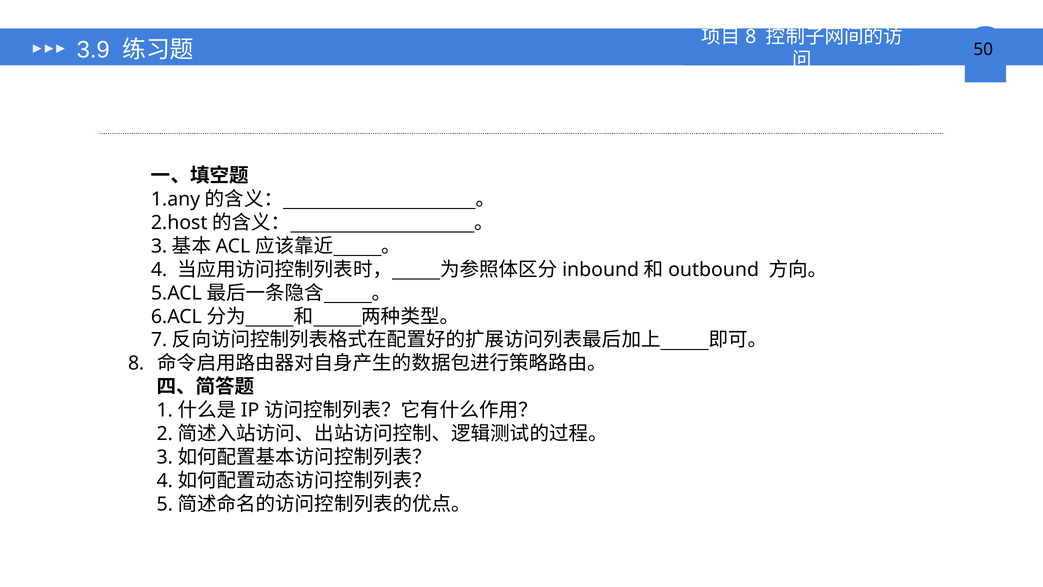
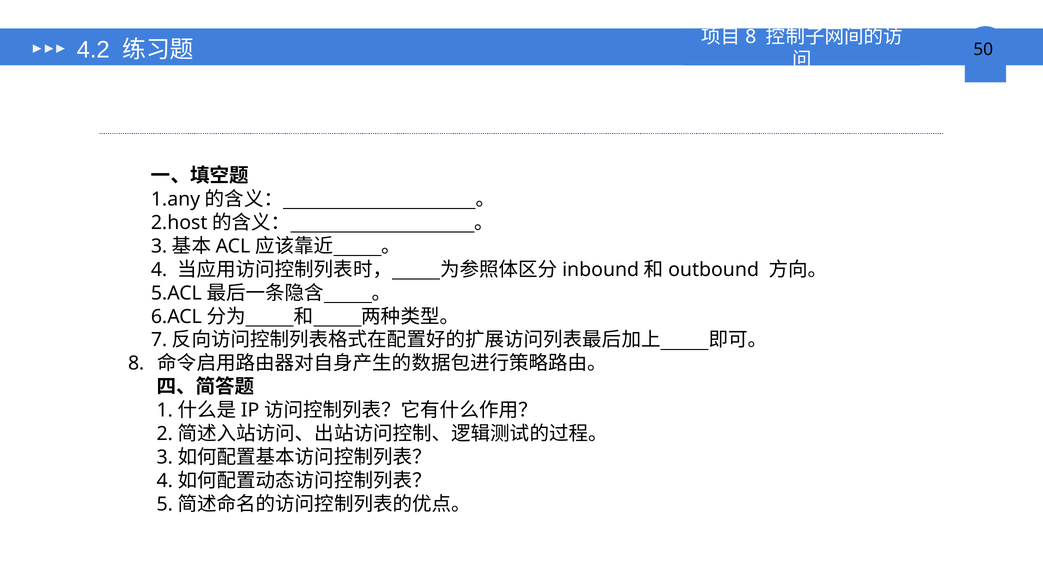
3.9: 3.9 -> 4.2
